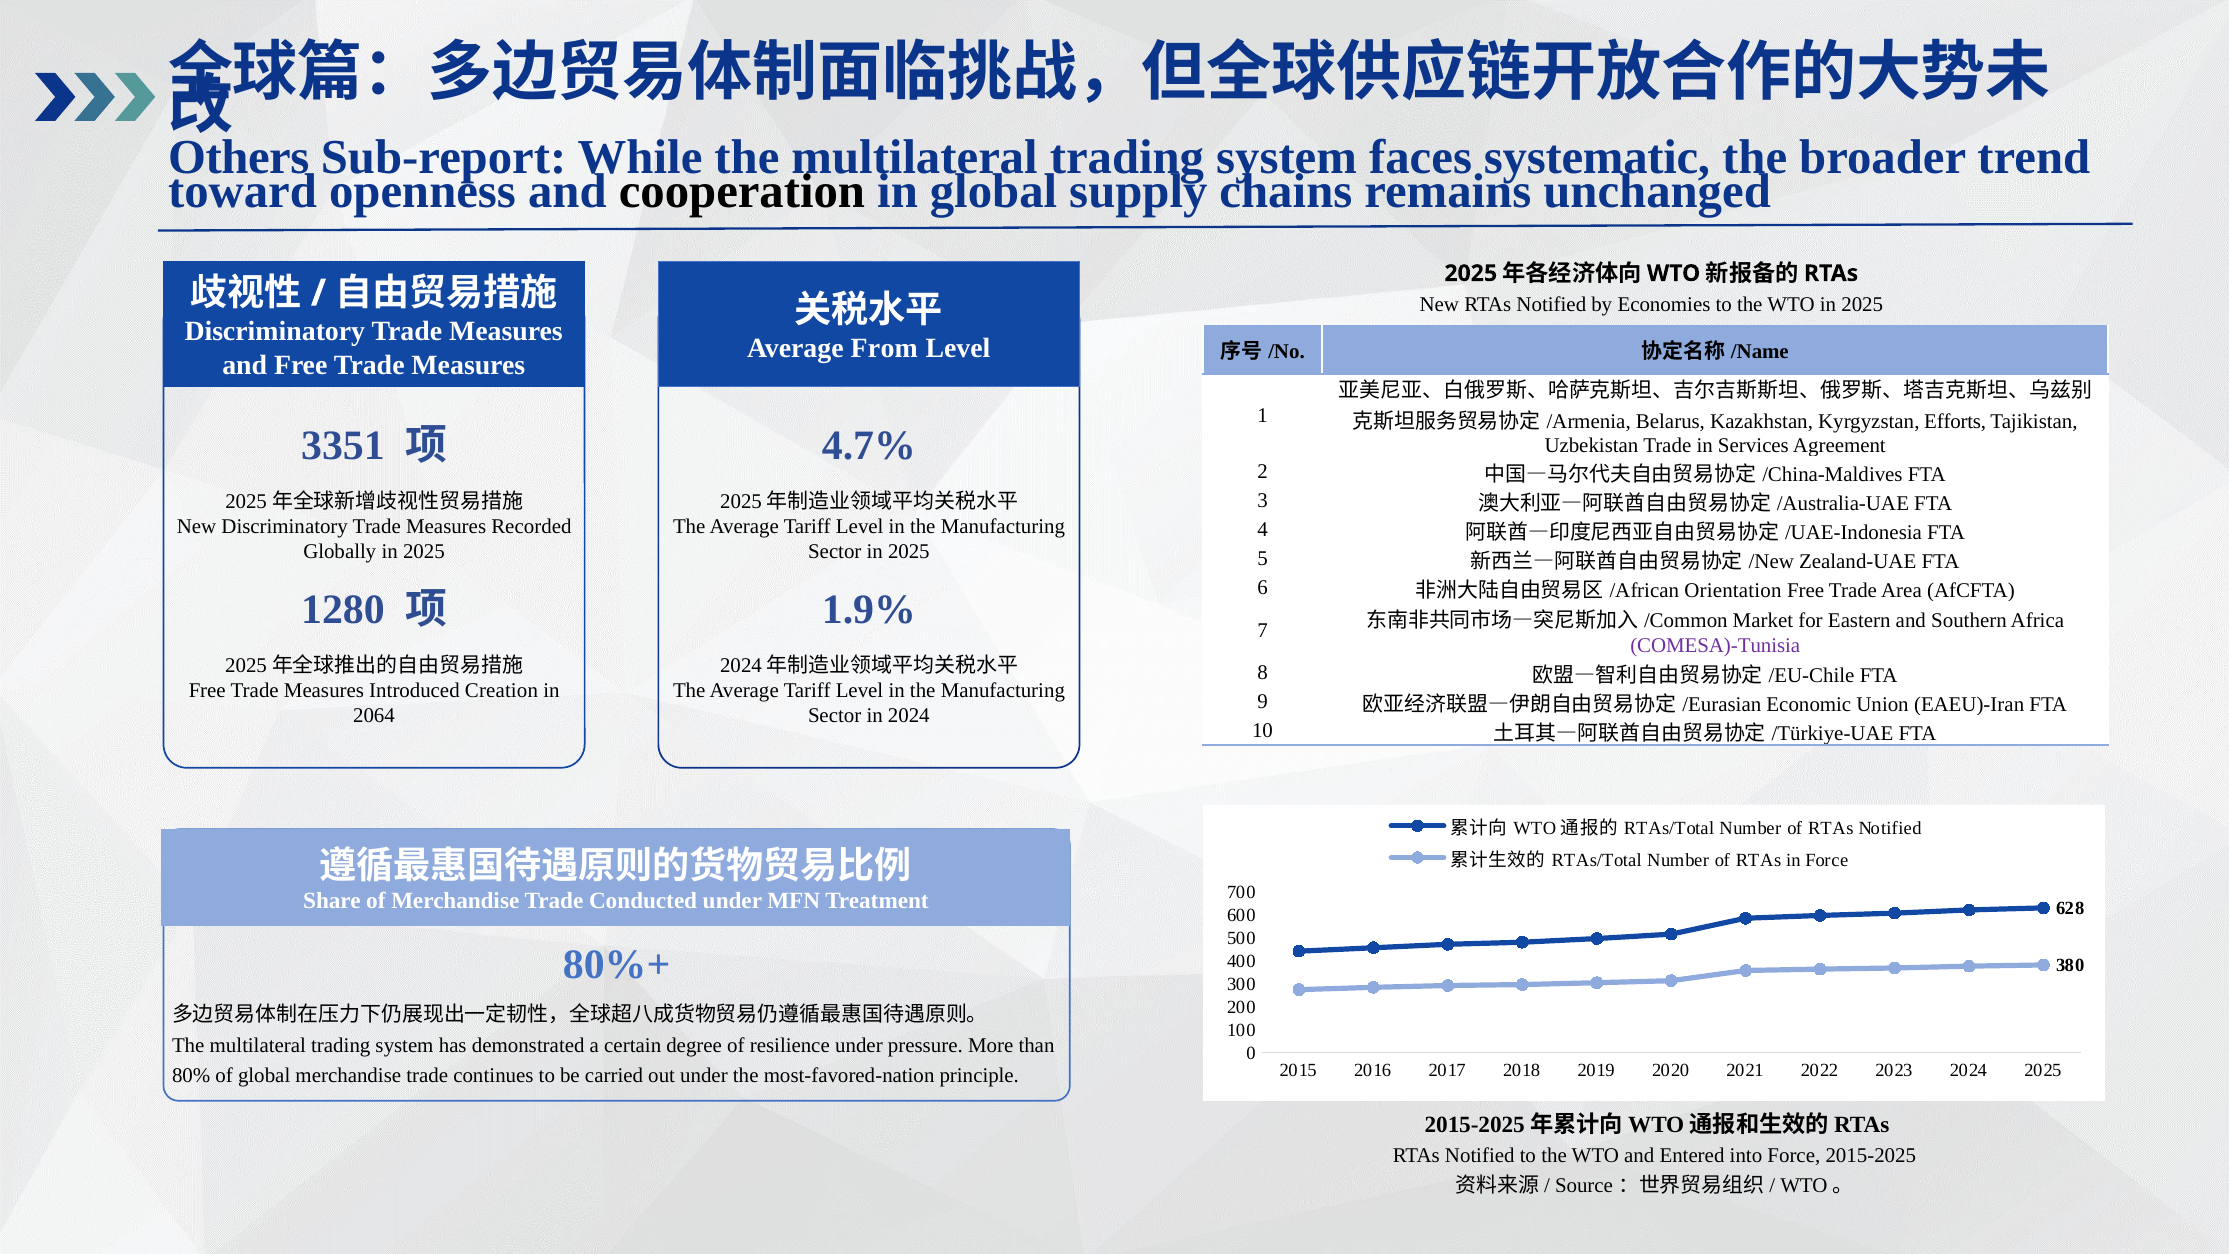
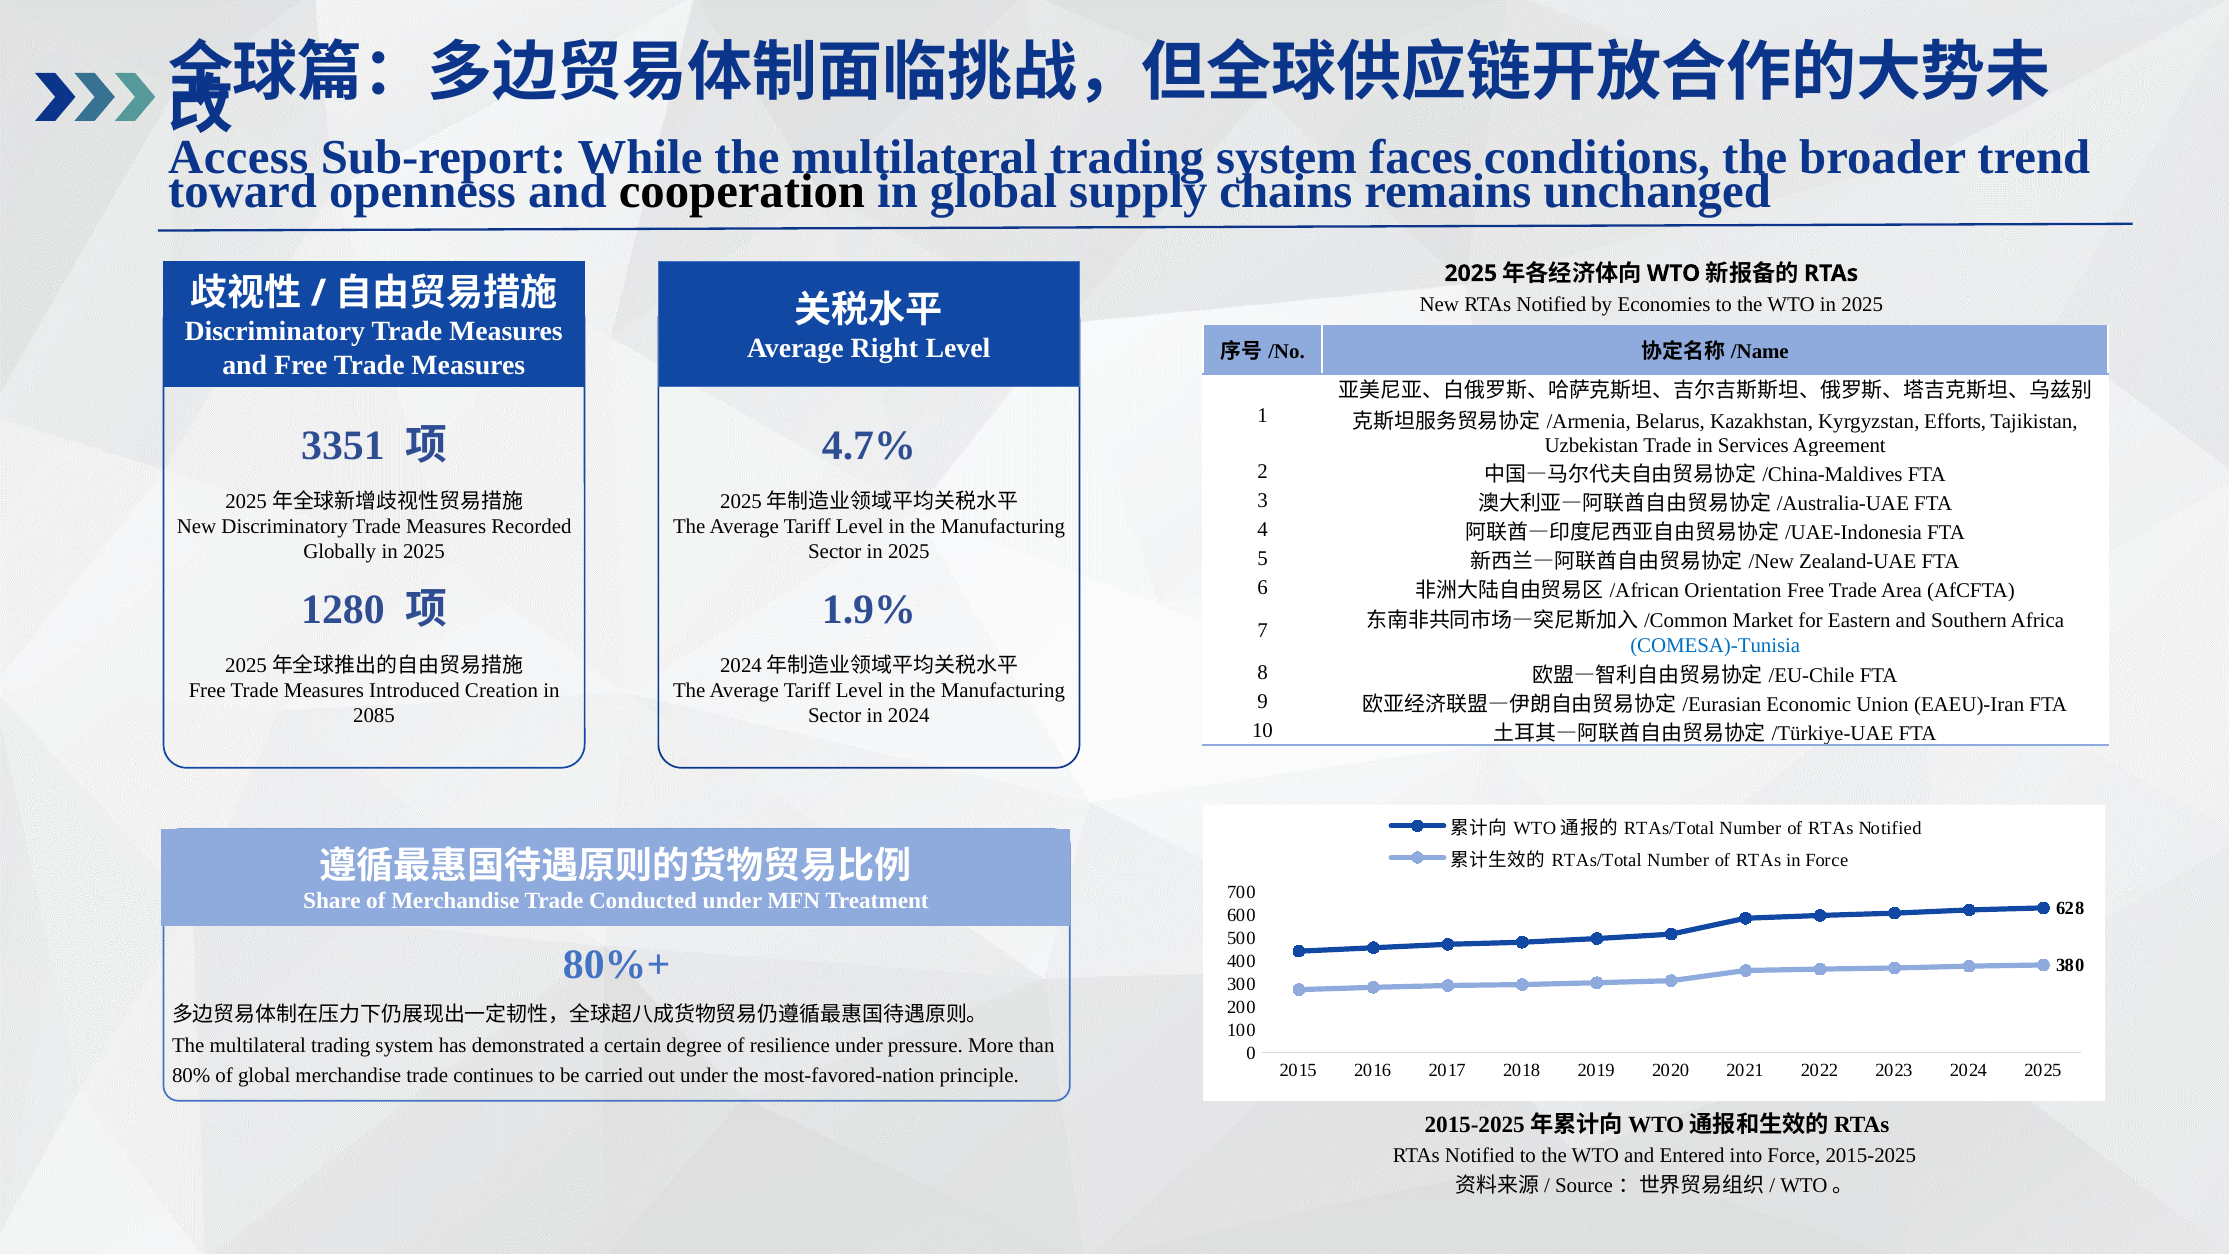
Others: Others -> Access
systematic: systematic -> conditions
From: From -> Right
COMESA)-Tunisia colour: purple -> blue
2064: 2064 -> 2085
